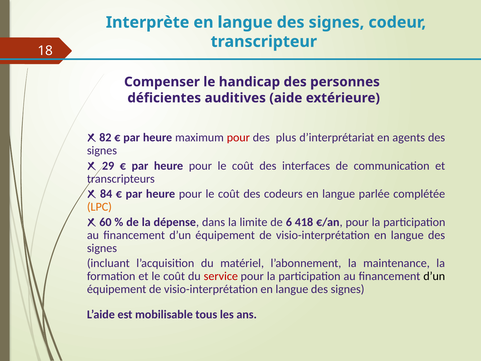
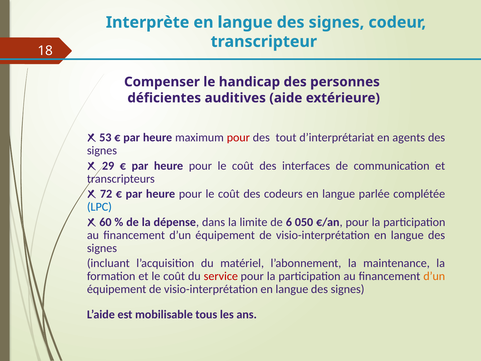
82: 82 -> 53
plus: plus -> tout
84: 84 -> 72
LPC colour: orange -> blue
418: 418 -> 050
d’un at (434, 276) colour: black -> orange
